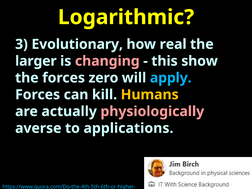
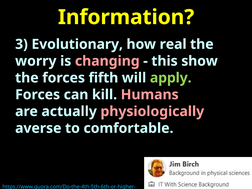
Logarithmic: Logarithmic -> Information
larger: larger -> worry
zero: zero -> fifth
apply colour: light blue -> light green
Humans colour: yellow -> pink
applications: applications -> comfortable
